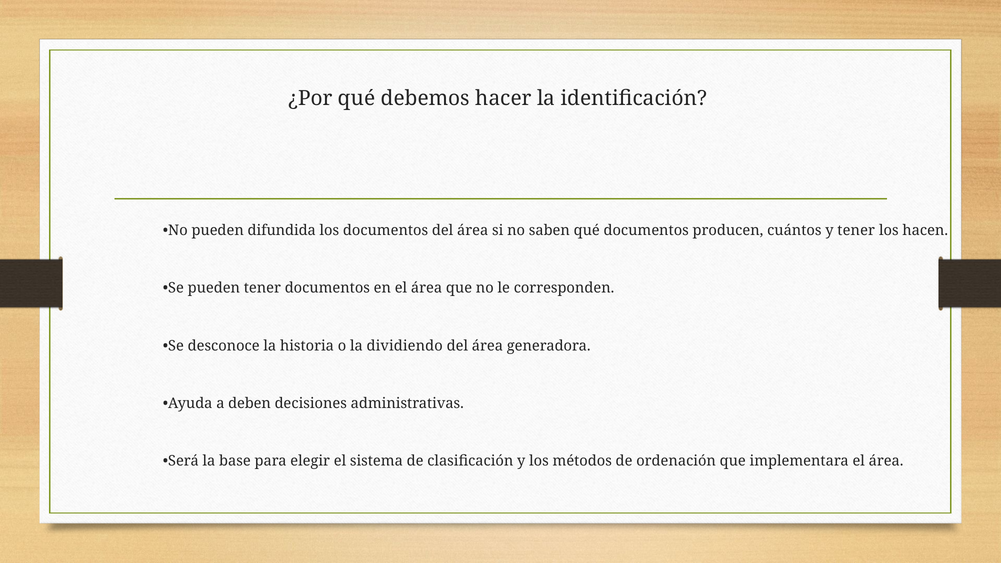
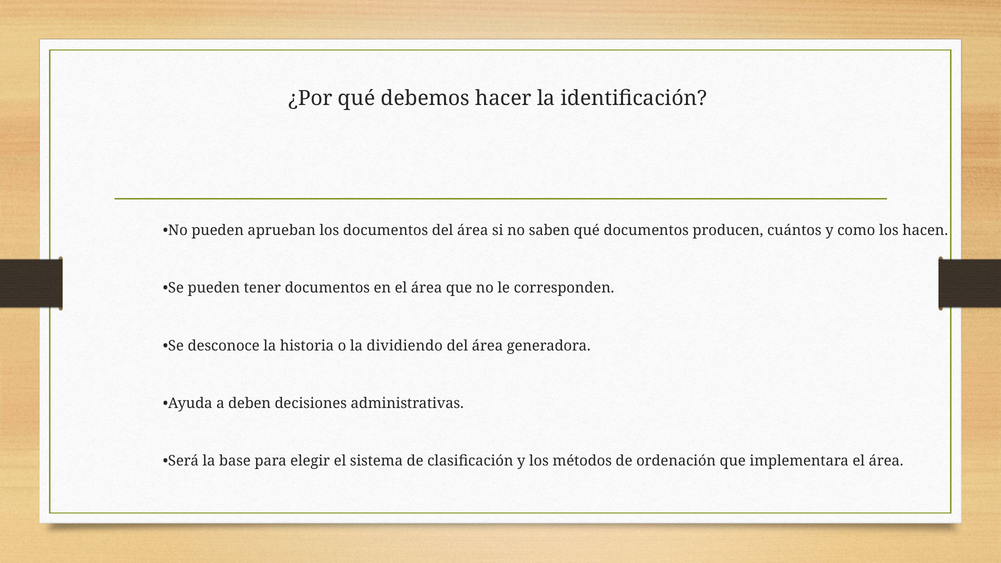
difundida: difundida -> aprueban
y tener: tener -> como
